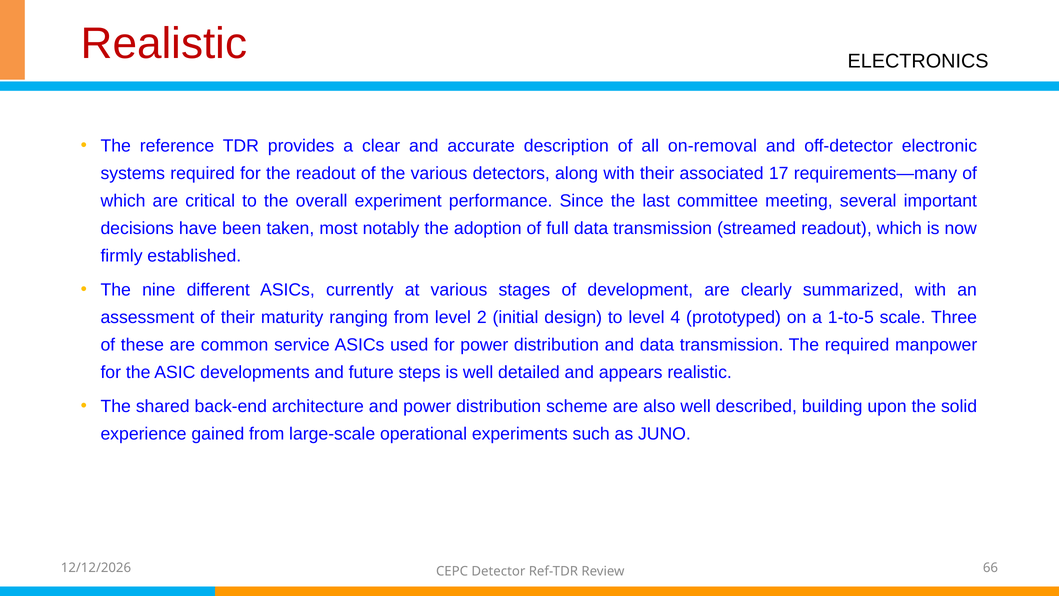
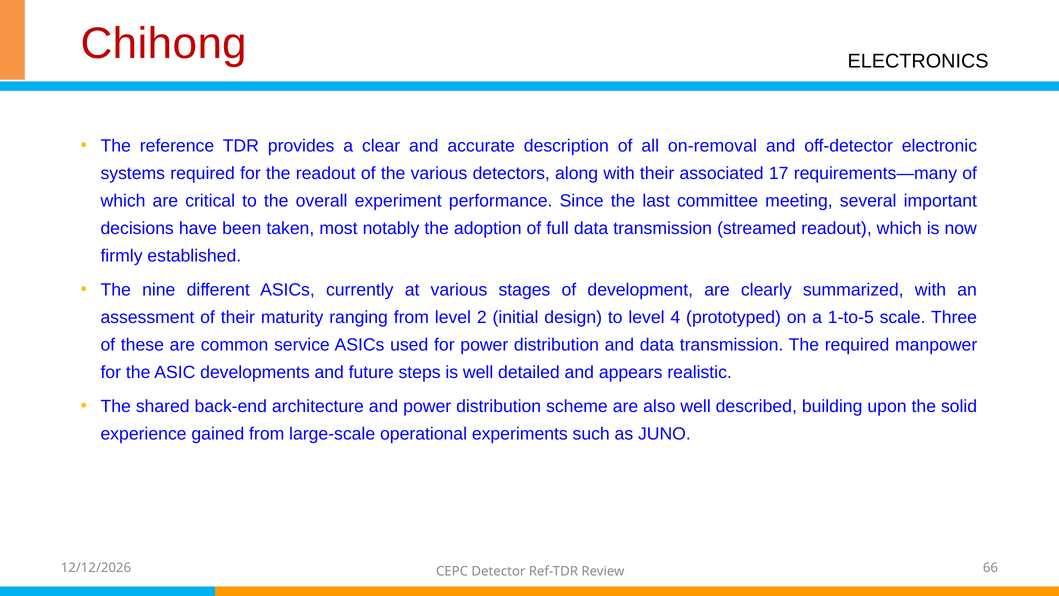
Realistic at (164, 44): Realistic -> Chihong
